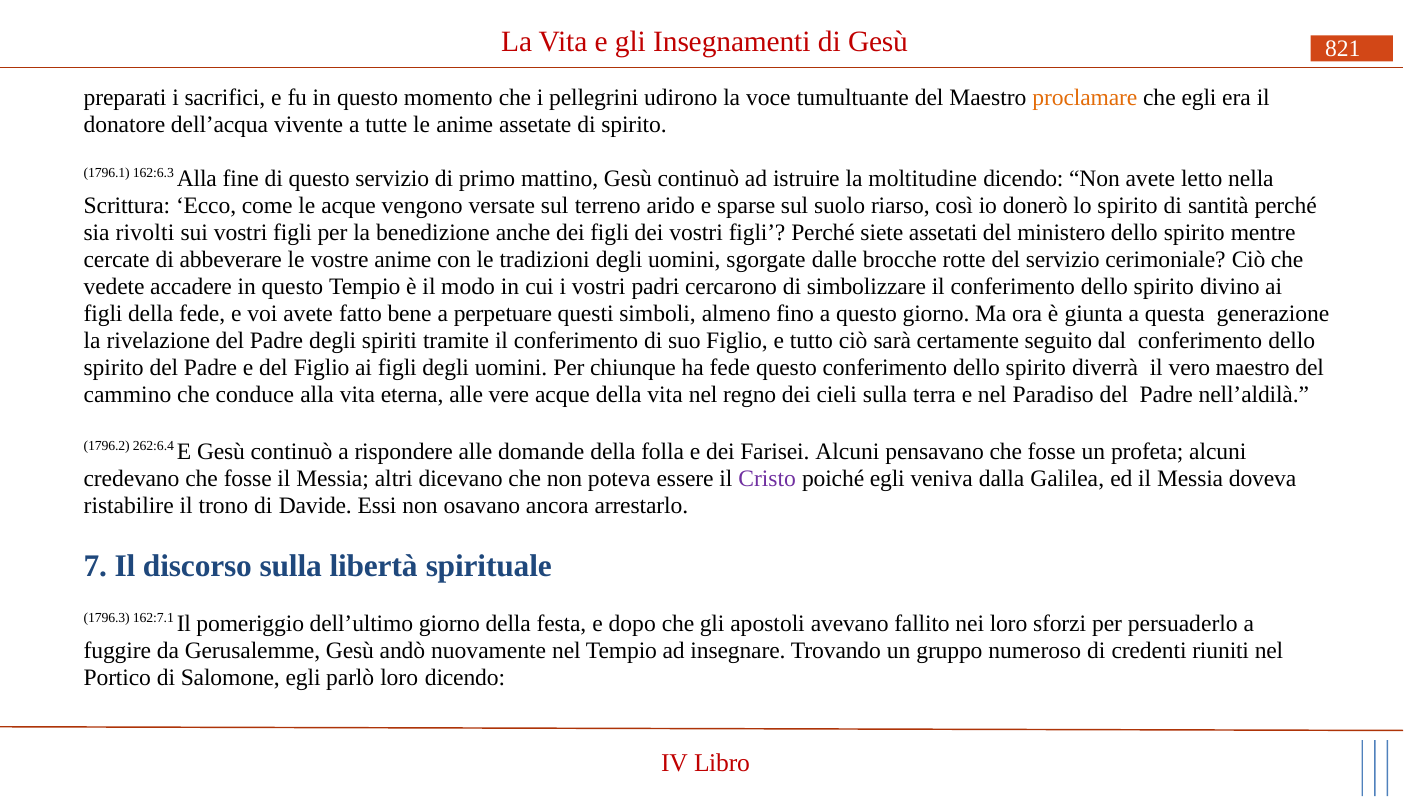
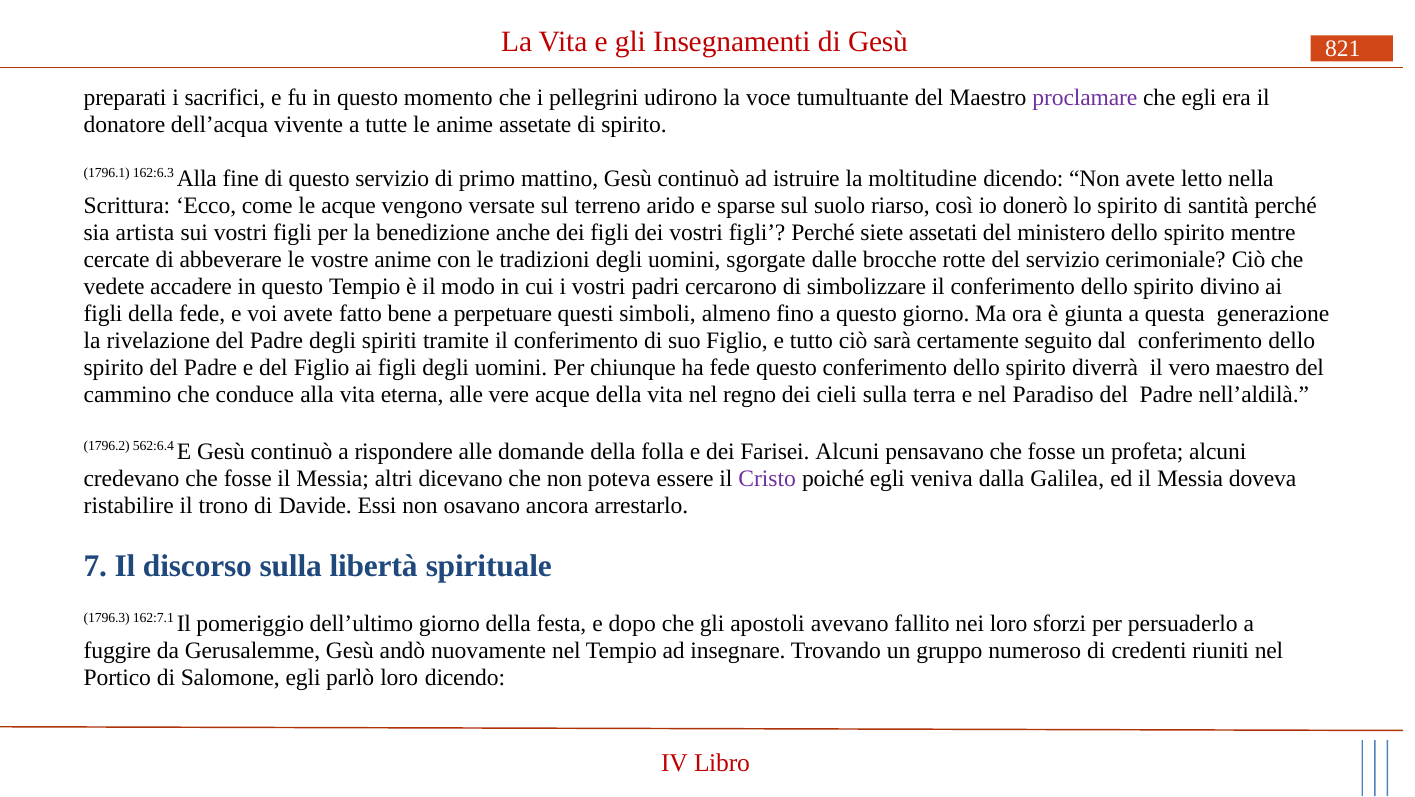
proclamare colour: orange -> purple
rivolti: rivolti -> artista
262:6.4: 262:6.4 -> 562:6.4
